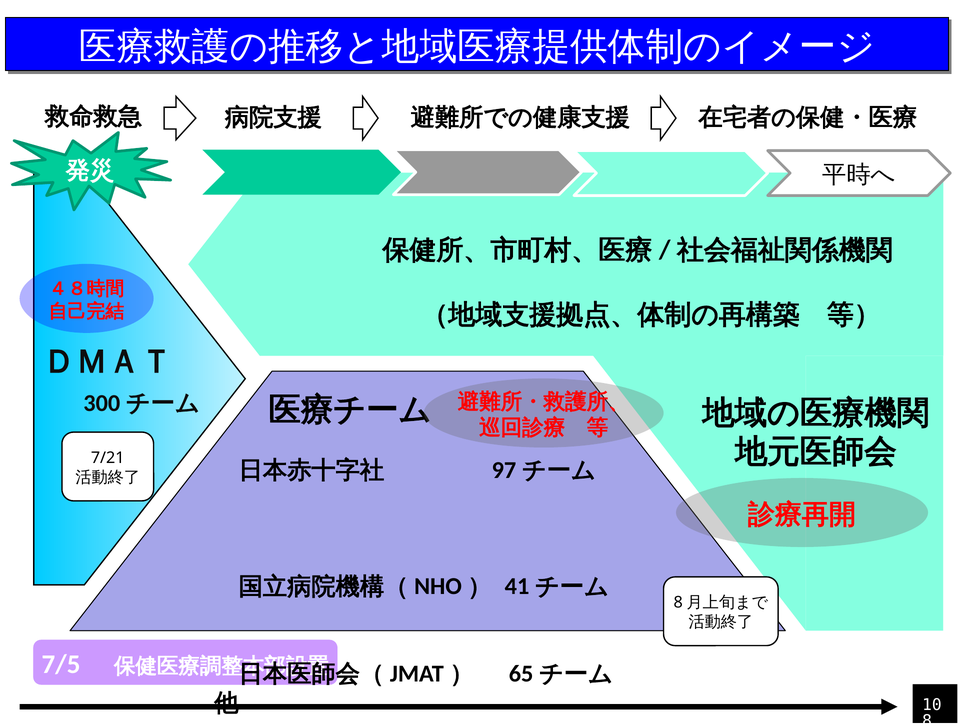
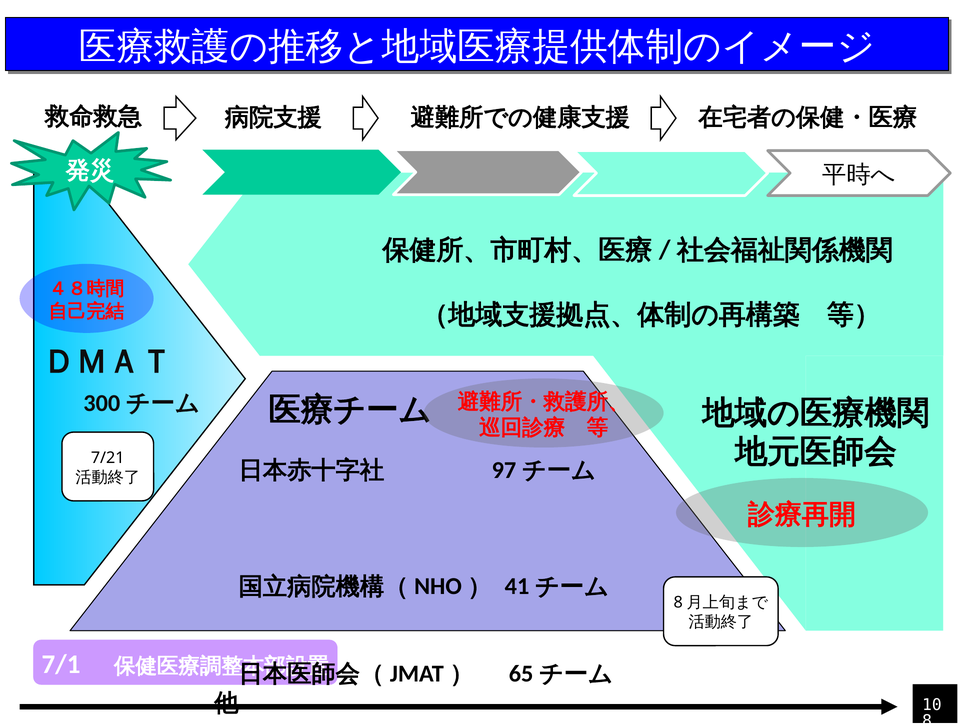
7/5: 7/5 -> 7/1
